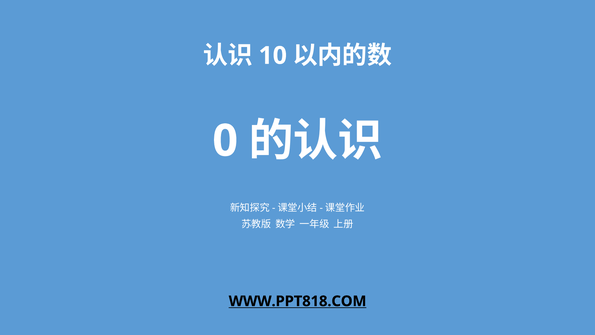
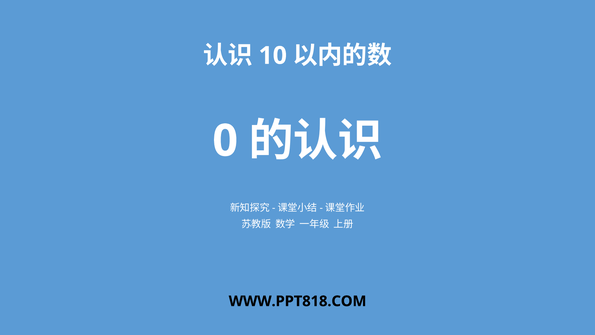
WWW.PPT818.COM underline: present -> none
